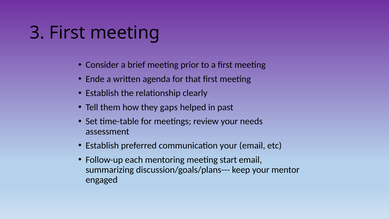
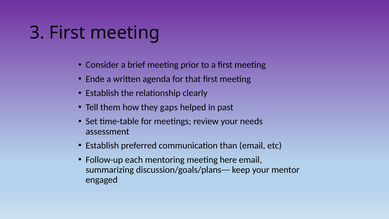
communication your: your -> than
start: start -> here
